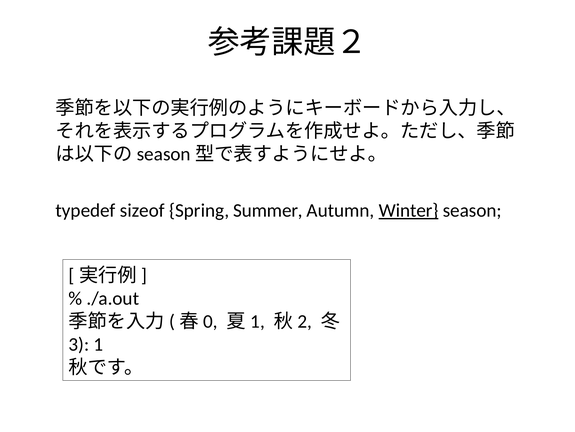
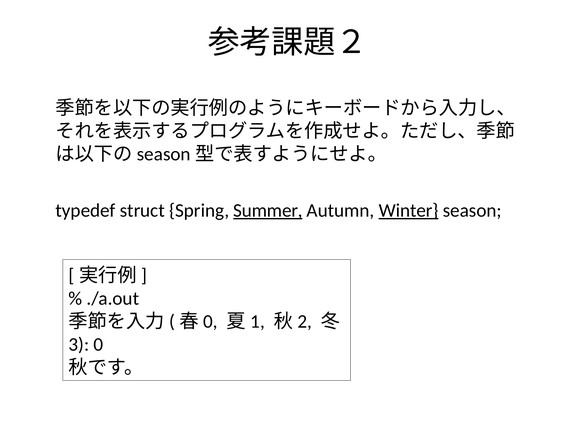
sizeof: sizeof -> struct
Summer underline: none -> present
1: 1 -> 0
